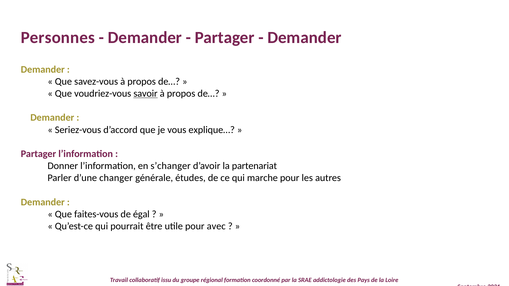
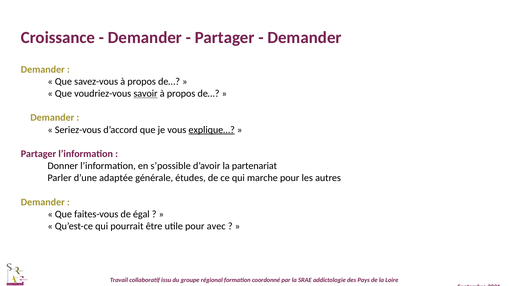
Personnes: Personnes -> Croissance
explique… underline: none -> present
s’changer: s’changer -> s’possible
changer: changer -> adaptée
